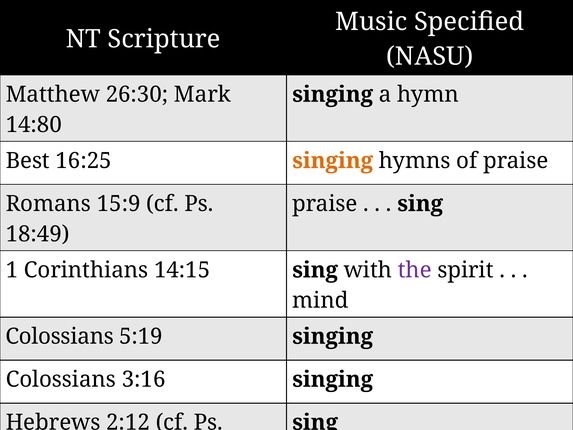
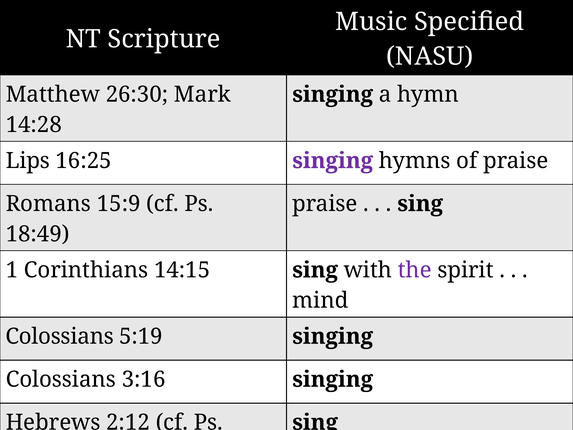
14:80: 14:80 -> 14:28
Best at (28, 161): Best -> Lips
singing at (333, 161) colour: orange -> purple
